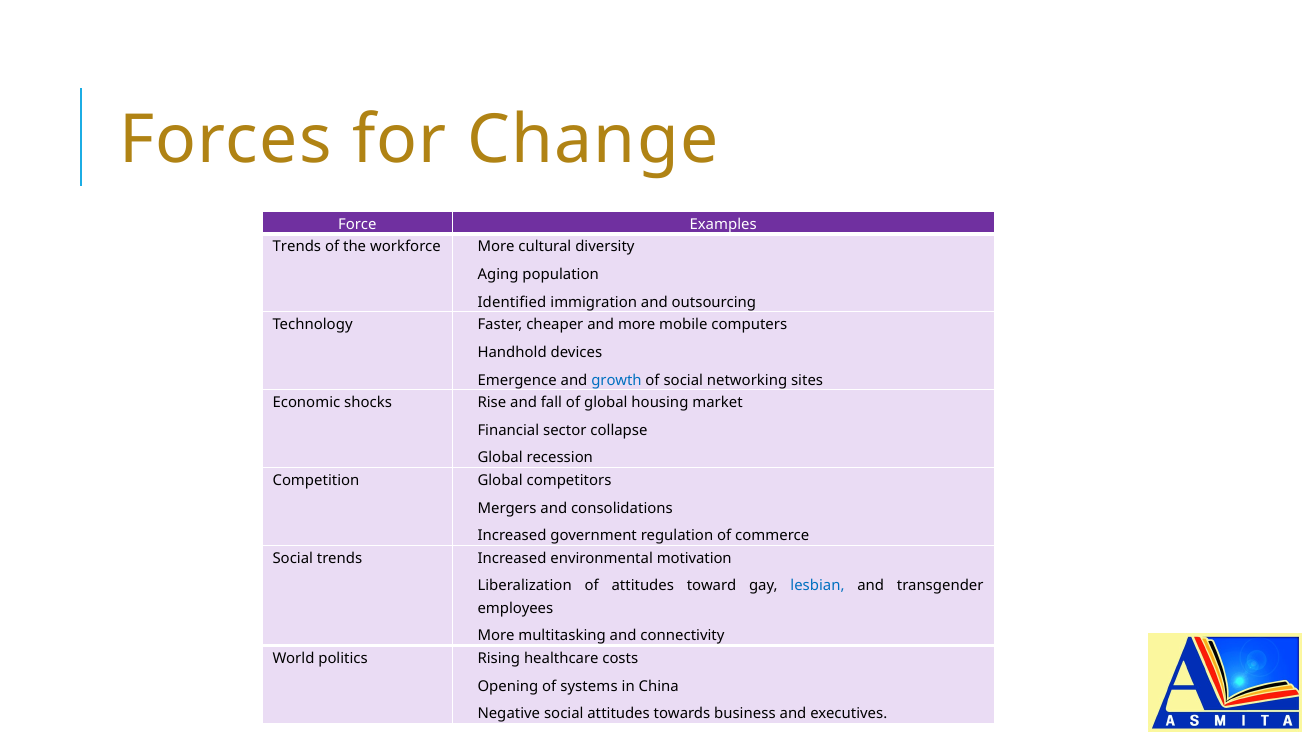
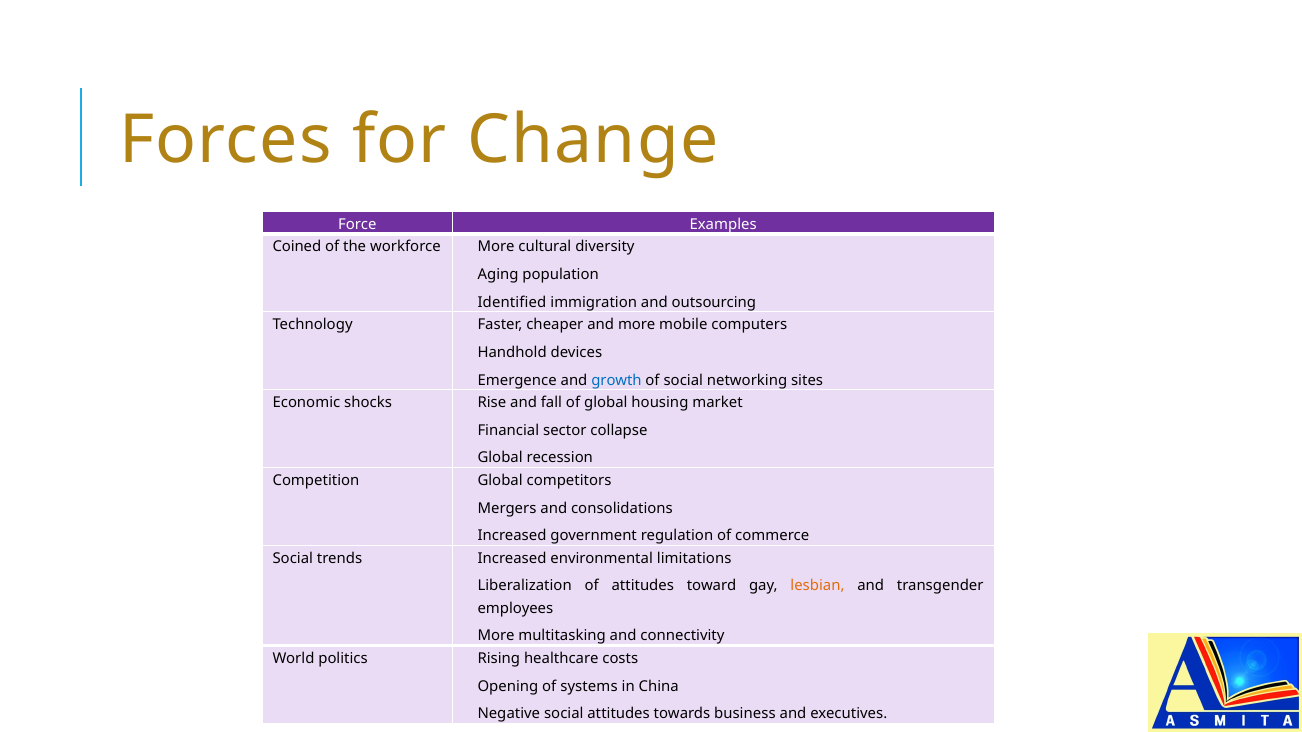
Trends at (297, 247): Trends -> Coined
motivation: motivation -> limitations
lesbian colour: blue -> orange
